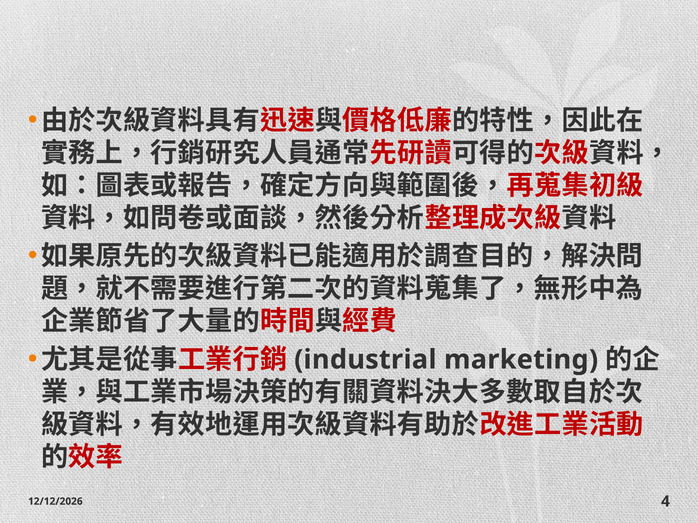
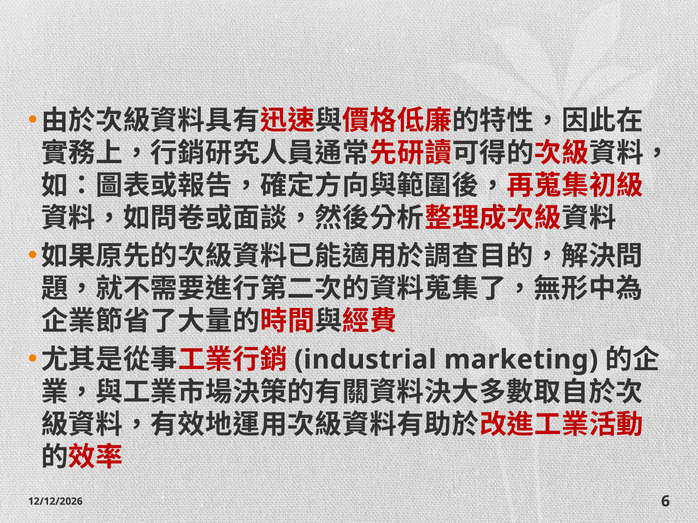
4: 4 -> 6
